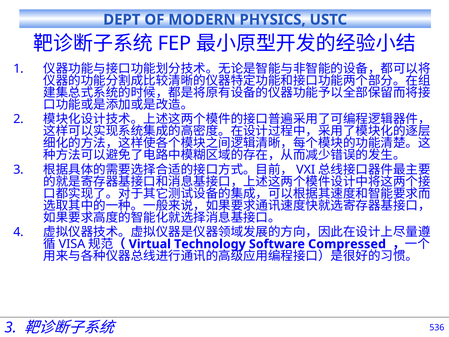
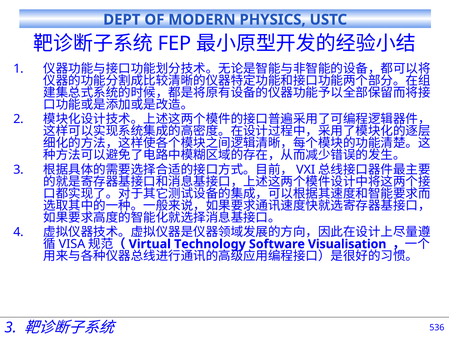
Compressed: Compressed -> Visualisation
